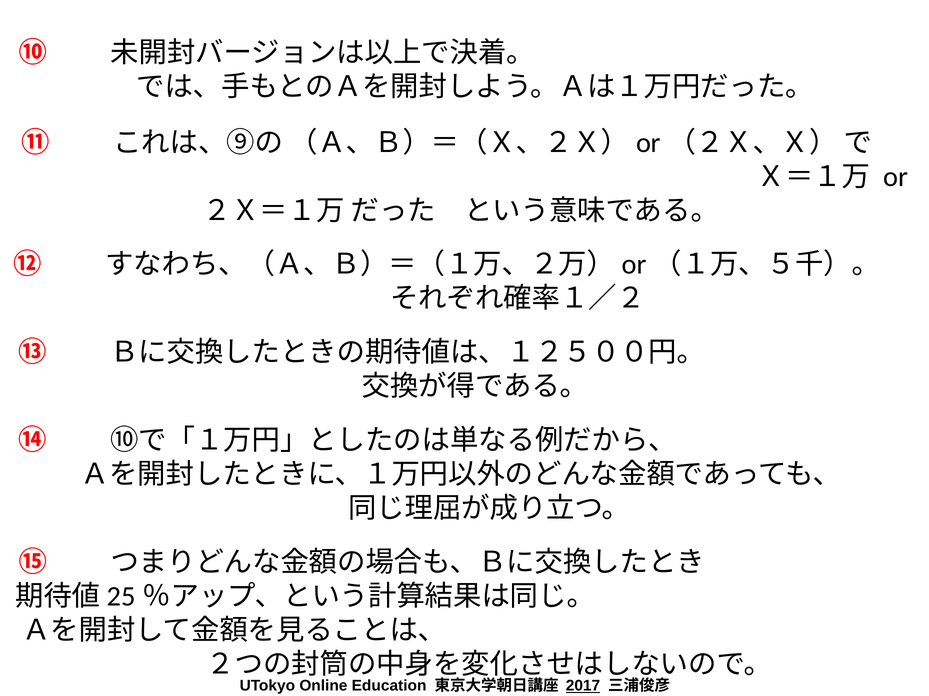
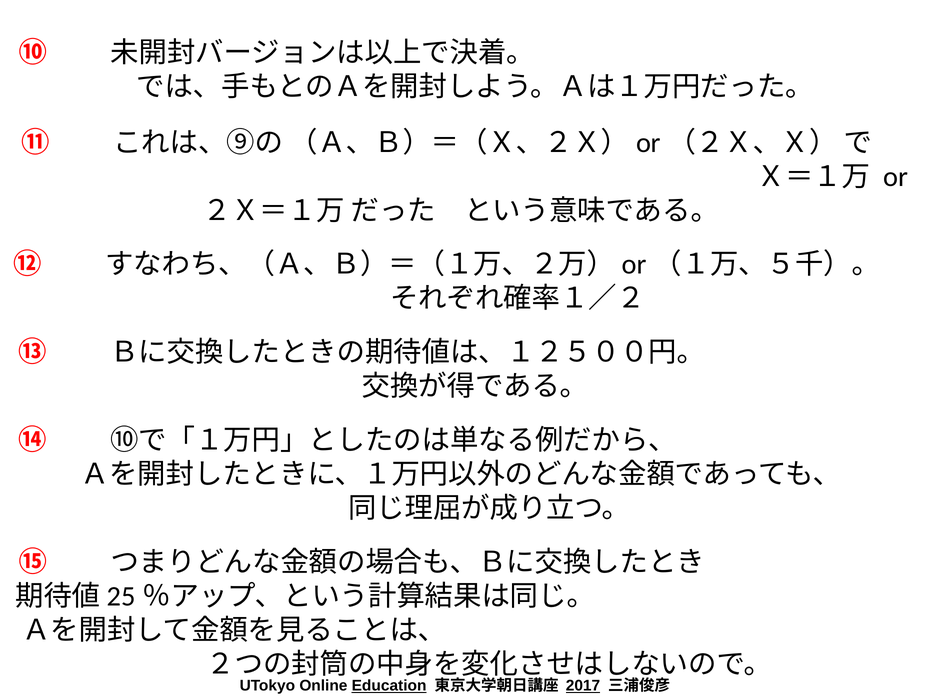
Education underline: none -> present
